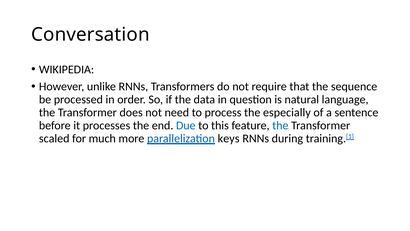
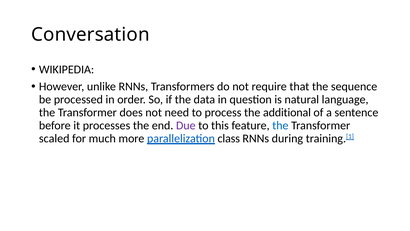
especially: especially -> additional
Due colour: blue -> purple
keys: keys -> class
